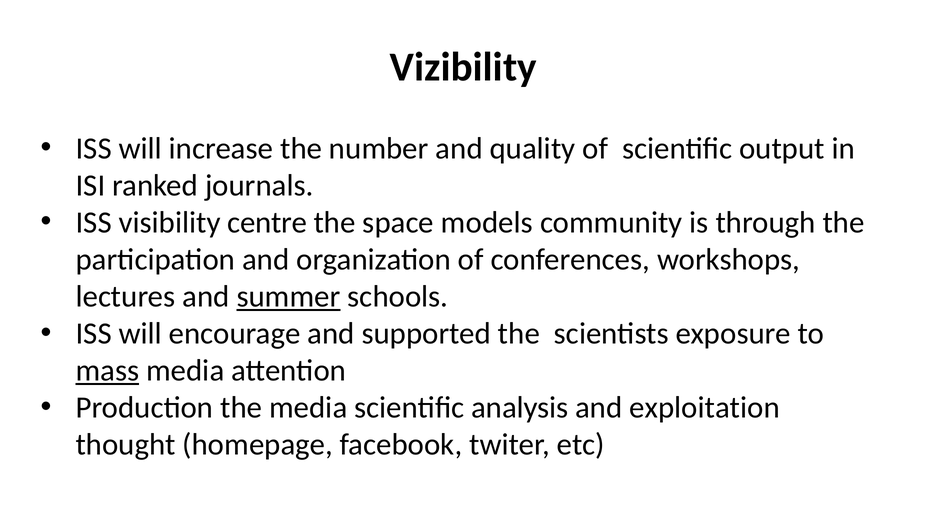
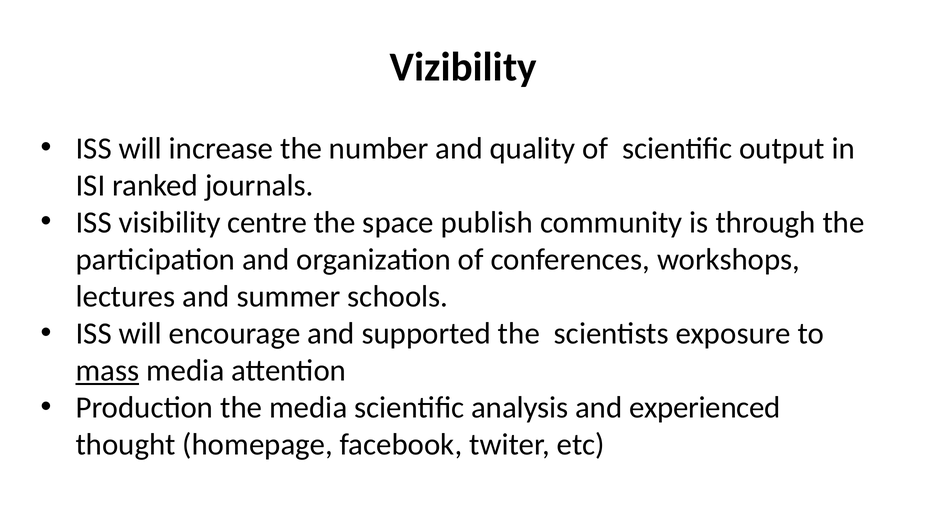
models: models -> publish
summer underline: present -> none
exploitation: exploitation -> experienced
